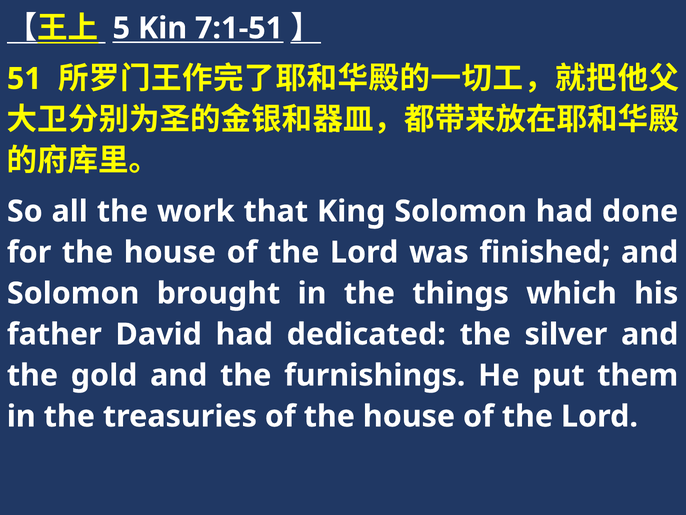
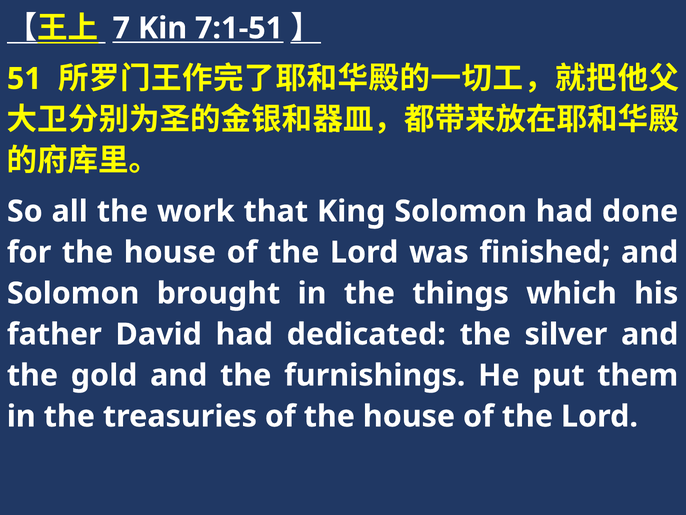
5: 5 -> 7
